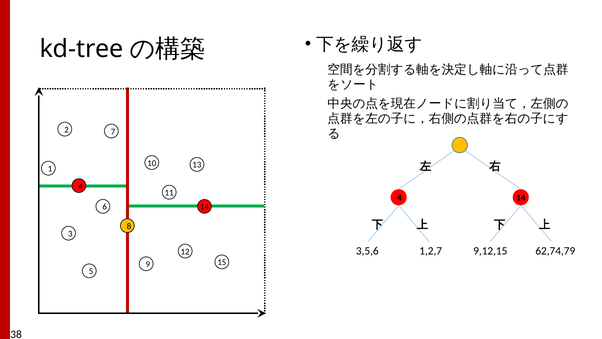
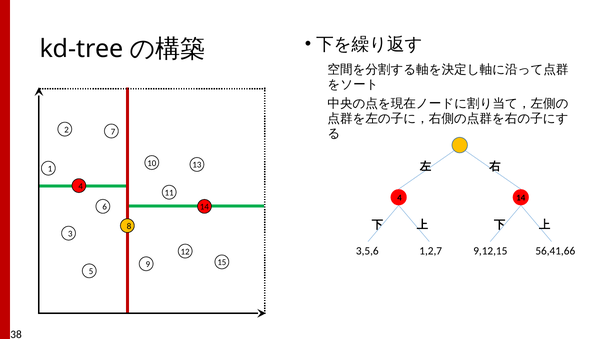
62,74,79: 62,74,79 -> 56,41,66
